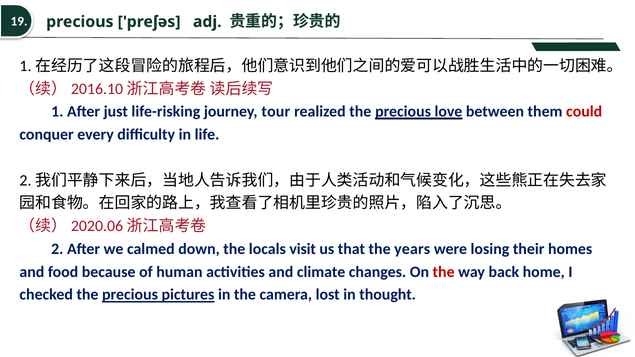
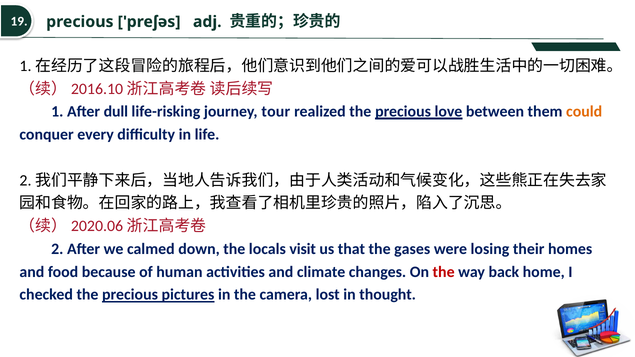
just: just -> dull
could colour: red -> orange
years: years -> gases
